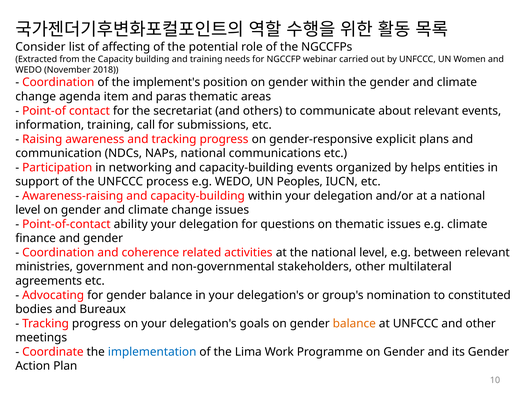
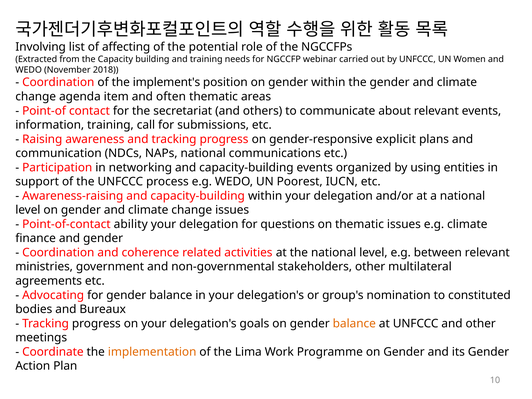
Consider: Consider -> Involving
paras: paras -> often
helps: helps -> using
Peoples: Peoples -> Poorest
implementation colour: blue -> orange
